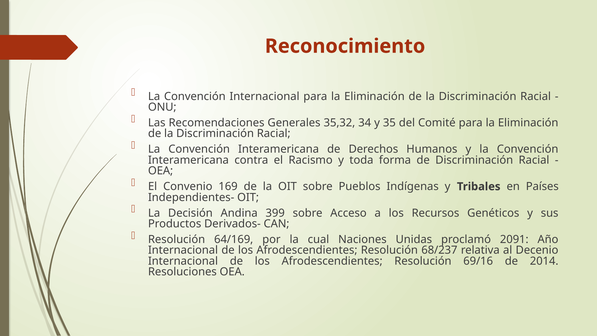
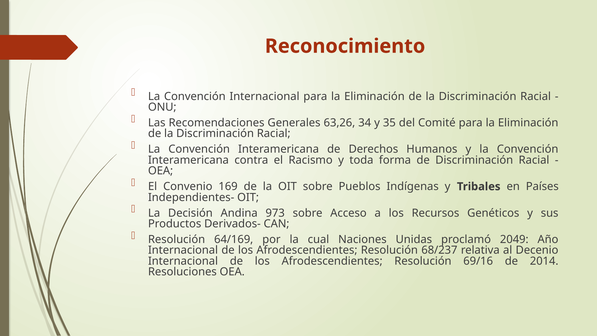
35,32: 35,32 -> 63,26
399: 399 -> 973
2091: 2091 -> 2049
